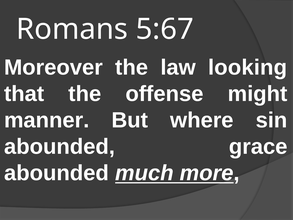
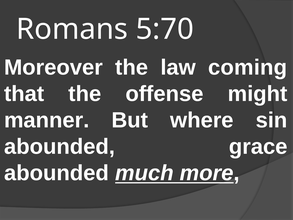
5:67: 5:67 -> 5:70
looking: looking -> coming
